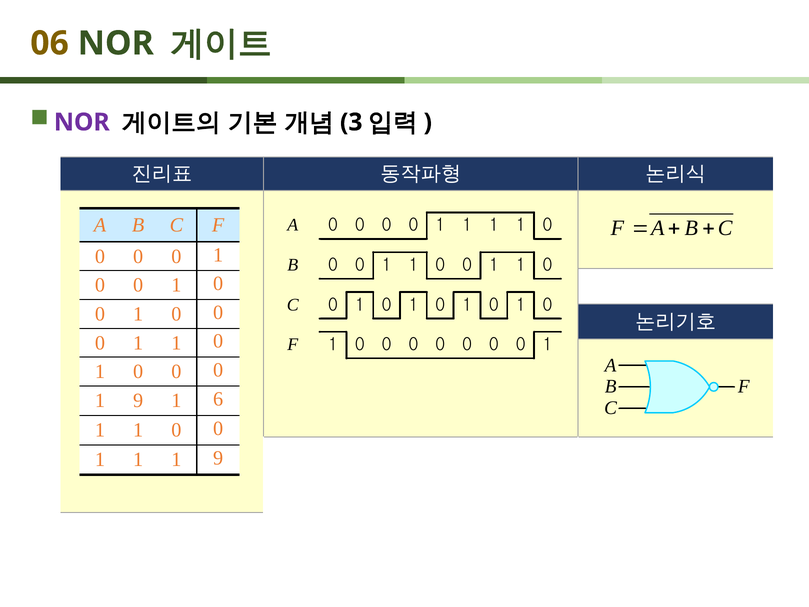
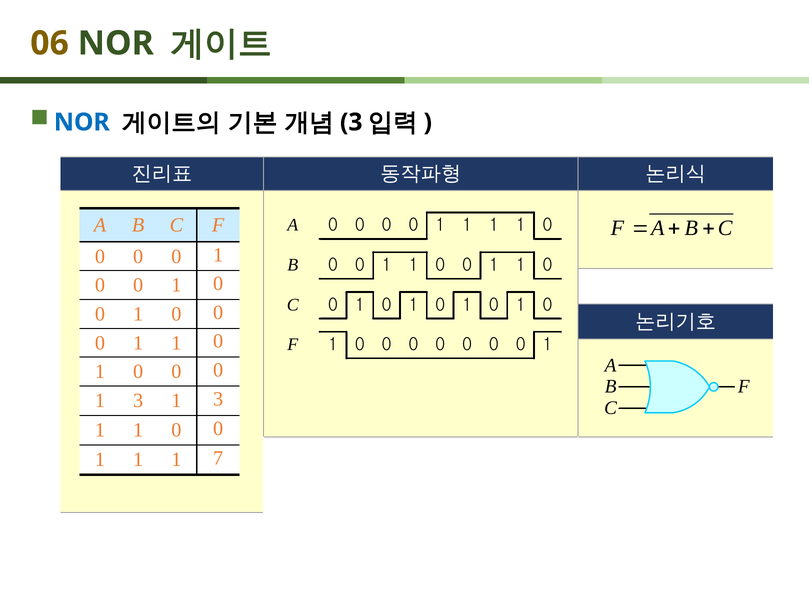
NOR at (82, 122) colour: purple -> blue
9 at (138, 400): 9 -> 3
6 at (218, 399): 6 -> 3
1 1 9: 9 -> 7
